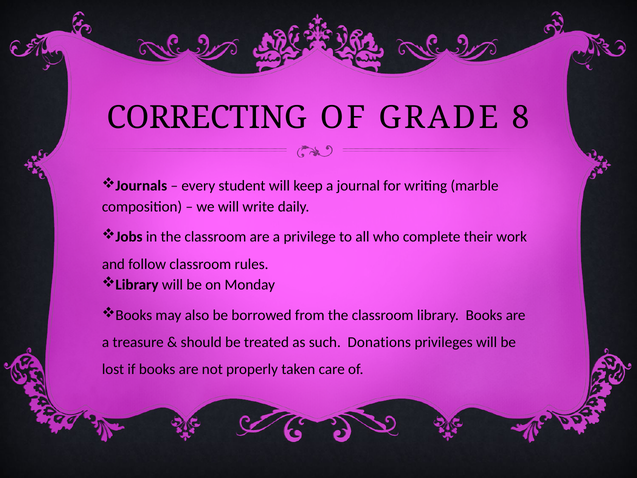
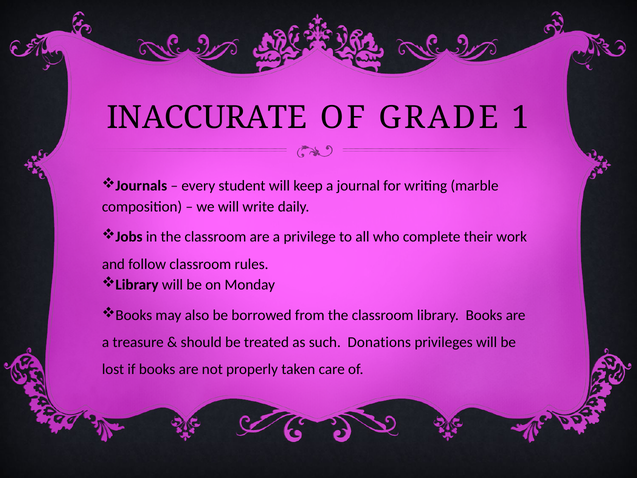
CORRECTING: CORRECTING -> INACCURATE
8: 8 -> 1
